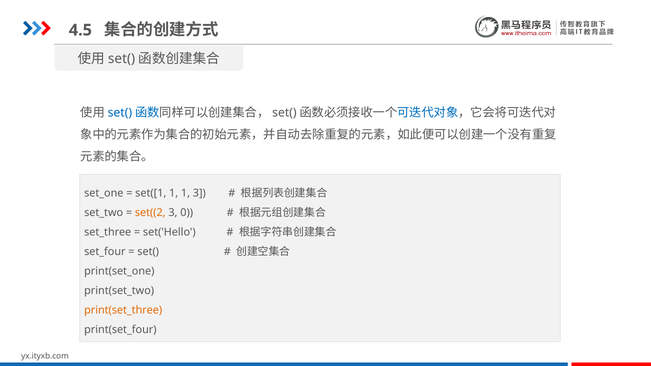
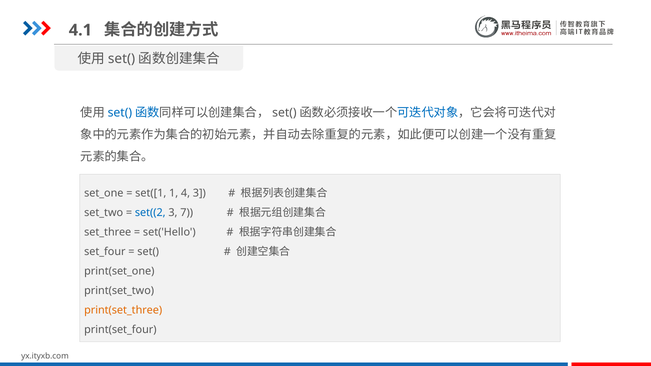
4.5: 4.5 -> 4.1
1 1: 1 -> 4
set((2 colour: orange -> blue
0: 0 -> 7
